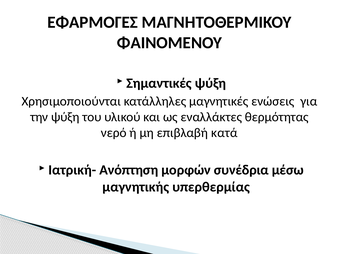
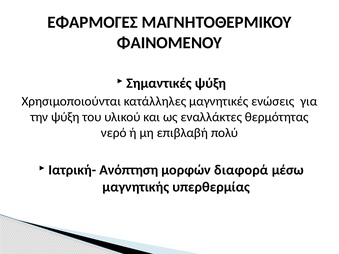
κατά: κατά -> πολύ
συνέδρια: συνέδρια -> διαφορά
